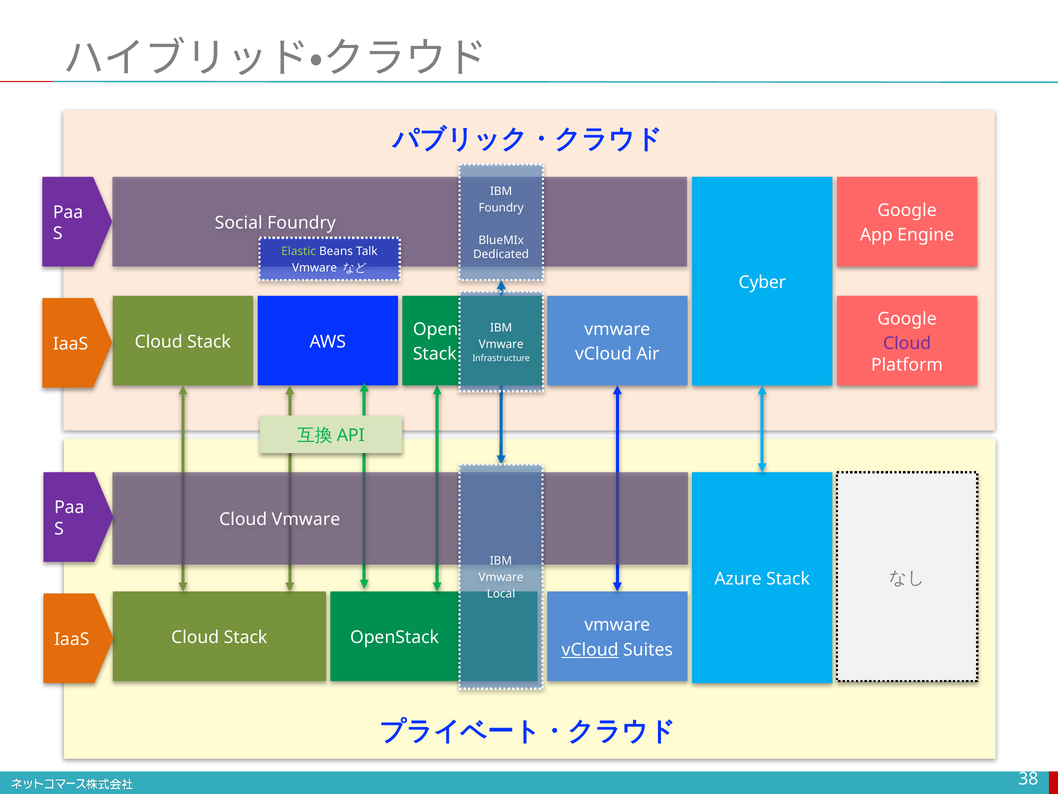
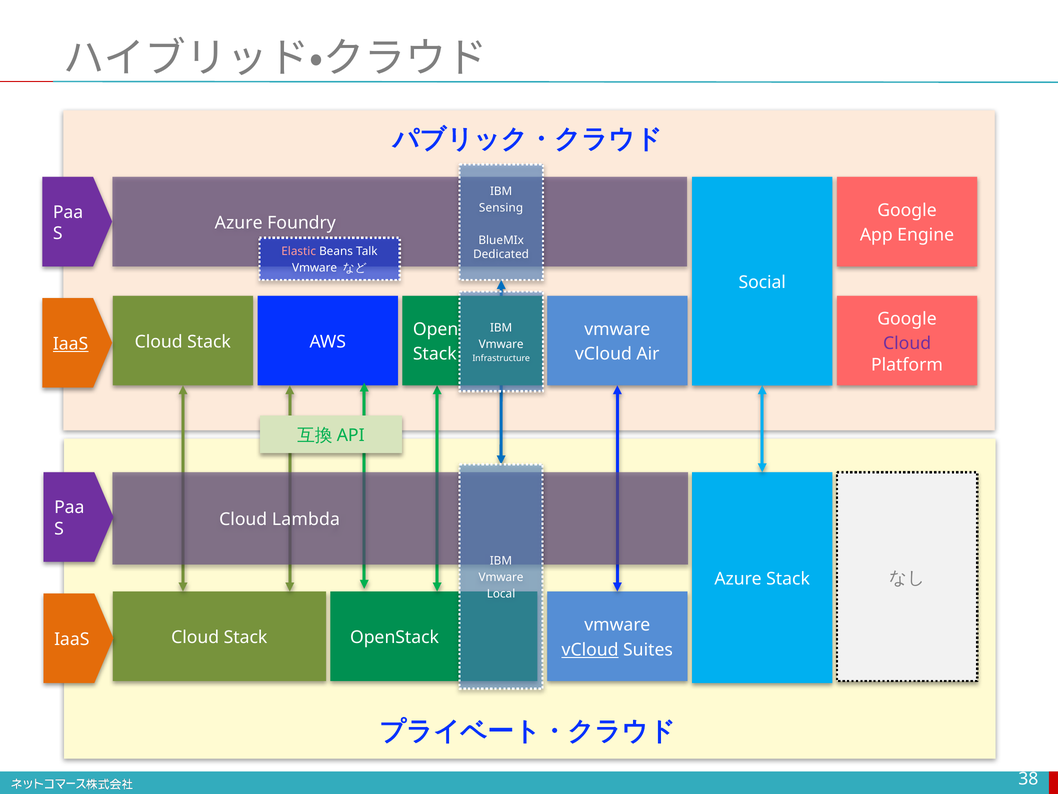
Foundry at (501, 208): Foundry -> Sensing
Social at (239, 223): Social -> Azure
Elastic colour: light green -> pink
Cyber: Cyber -> Social
IaaS at (71, 344) underline: none -> present
Cloud Vmware: Vmware -> Lambda
